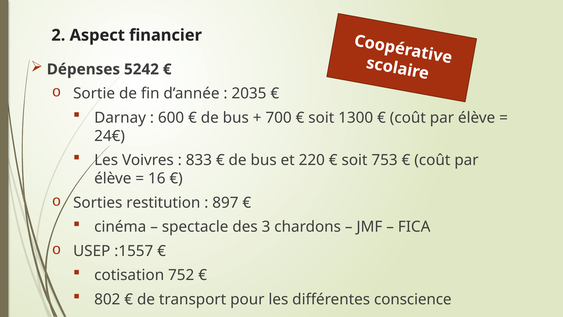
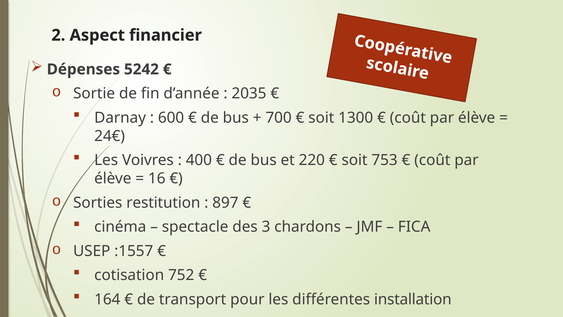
833: 833 -> 400
802: 802 -> 164
conscience: conscience -> installation
